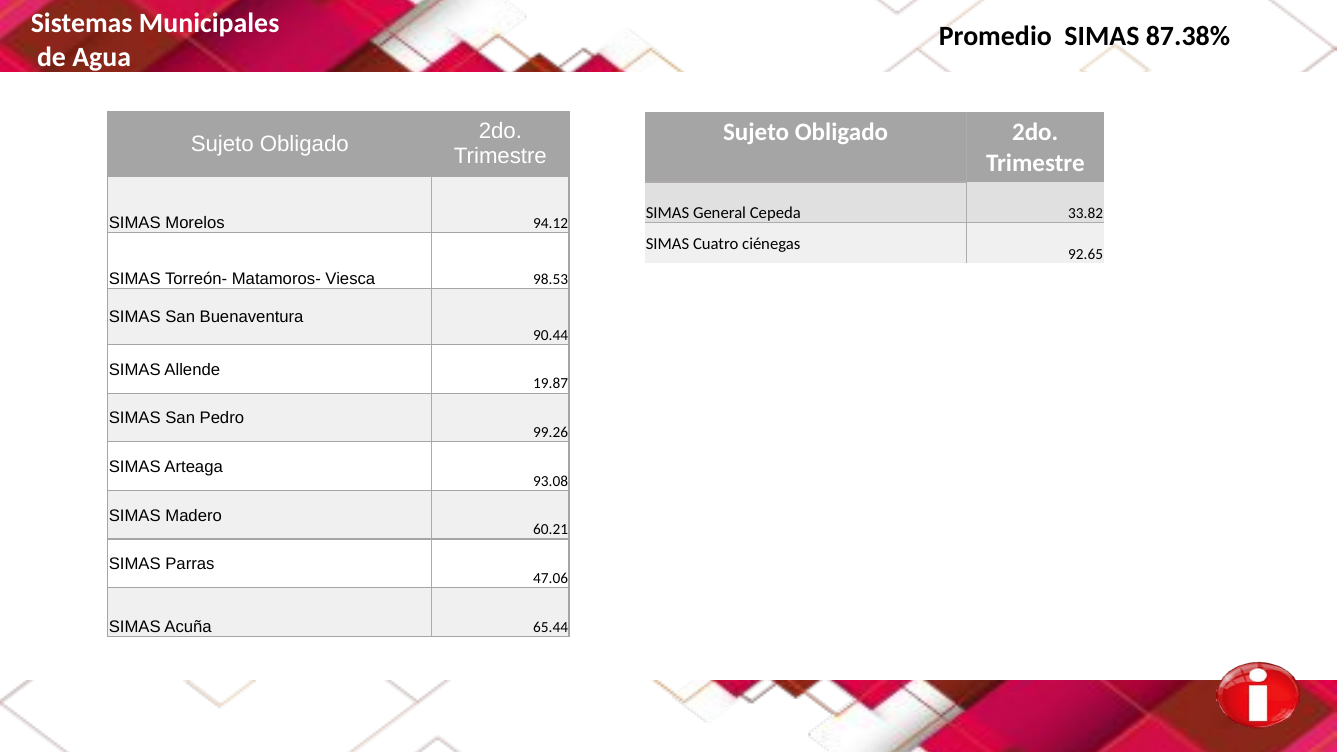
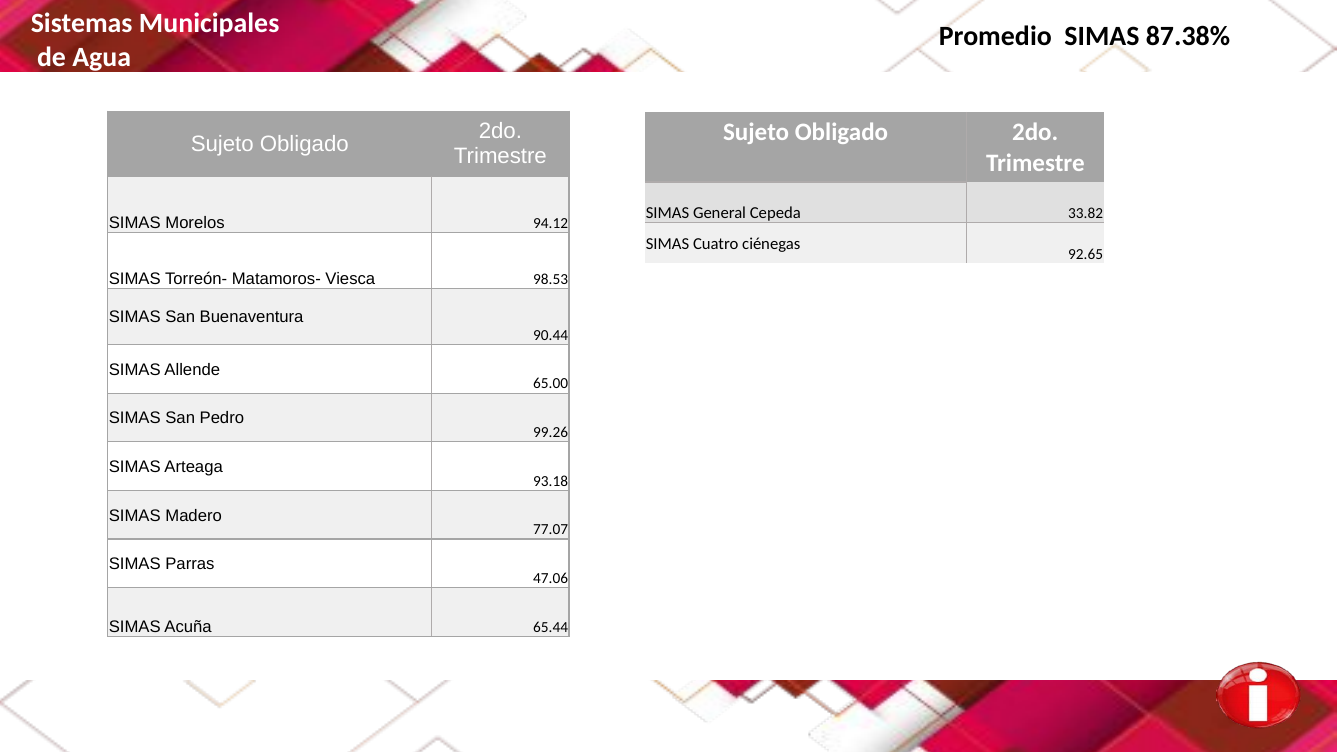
19.87: 19.87 -> 65.00
93.08: 93.08 -> 93.18
60.21: 60.21 -> 77.07
